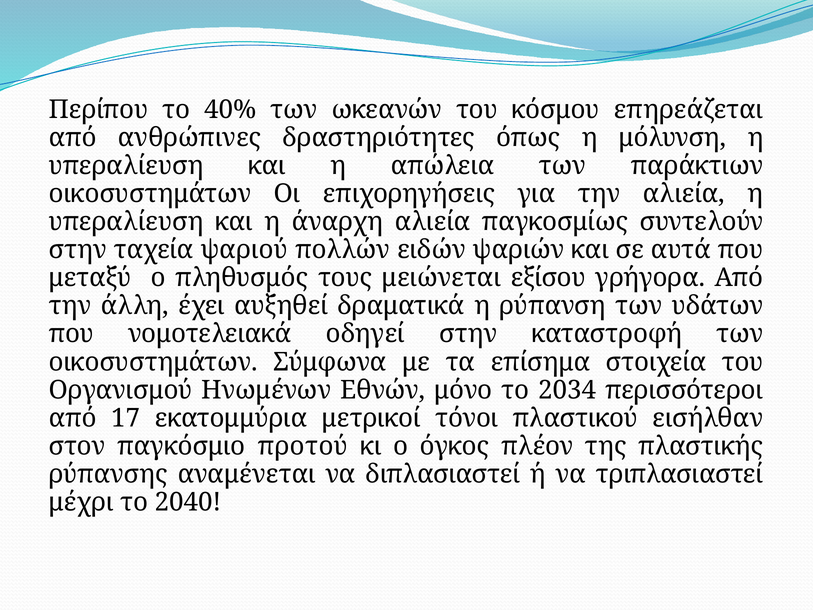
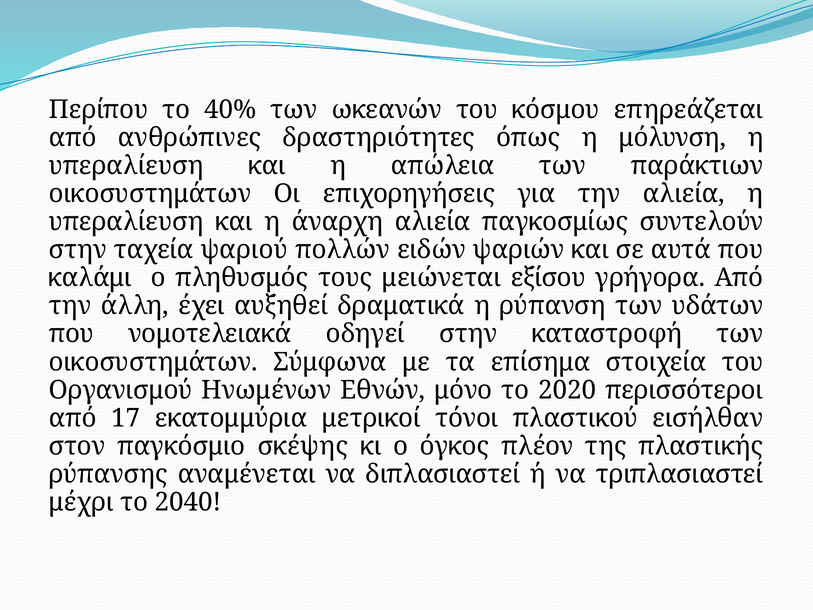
μεταξύ: μεταξύ -> καλάμι
2034: 2034 -> 2020
προτού: προτού -> σκέψης
